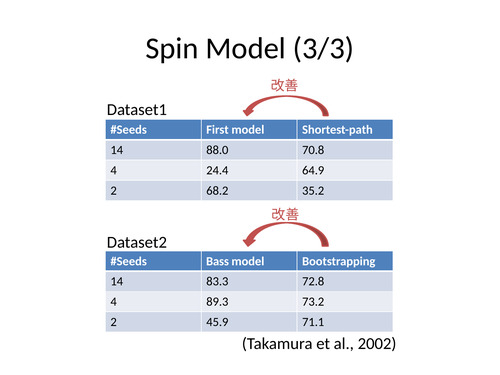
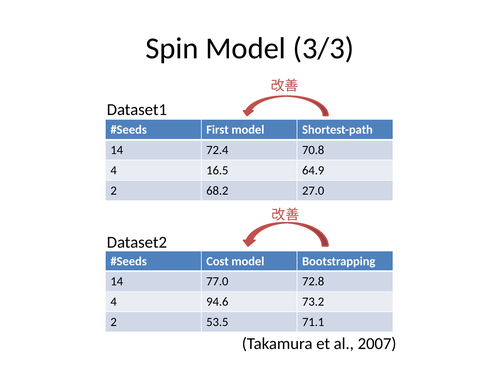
88.0: 88.0 -> 72.4
24.4: 24.4 -> 16.5
35.2: 35.2 -> 27.0
Bass: Bass -> Cost
83.3: 83.3 -> 77.0
89.3: 89.3 -> 94.6
45.9: 45.9 -> 53.5
2002: 2002 -> 2007
